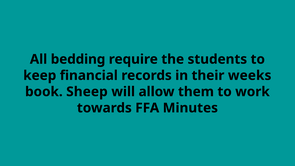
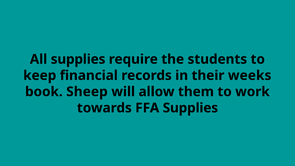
All bedding: bedding -> supplies
FFA Minutes: Minutes -> Supplies
